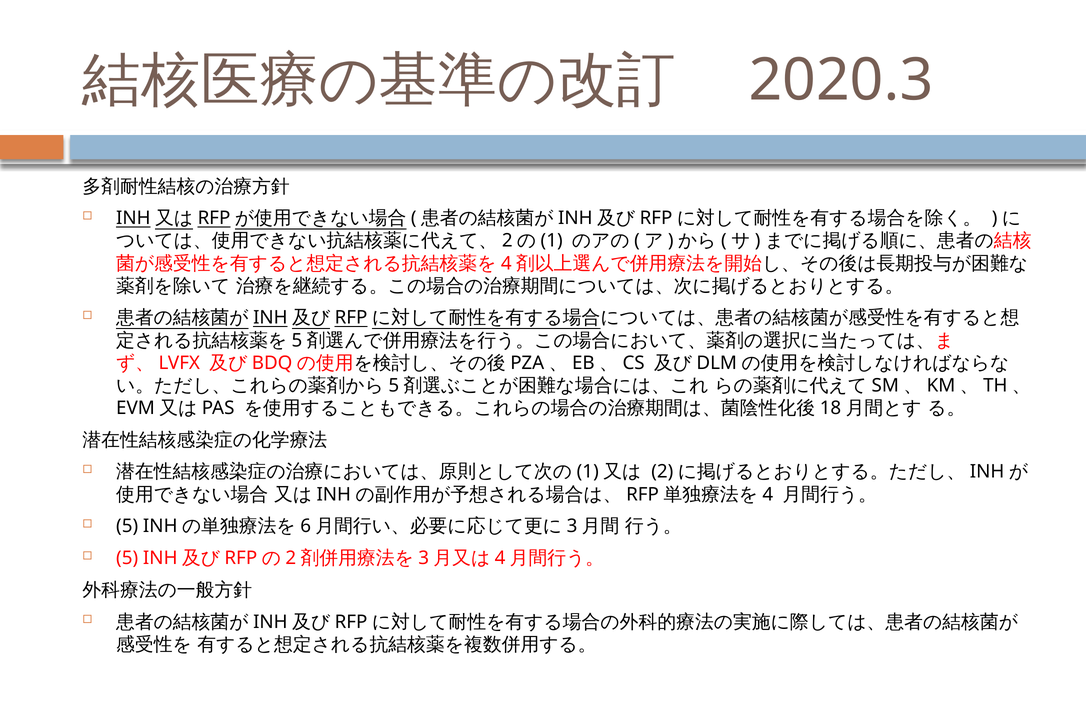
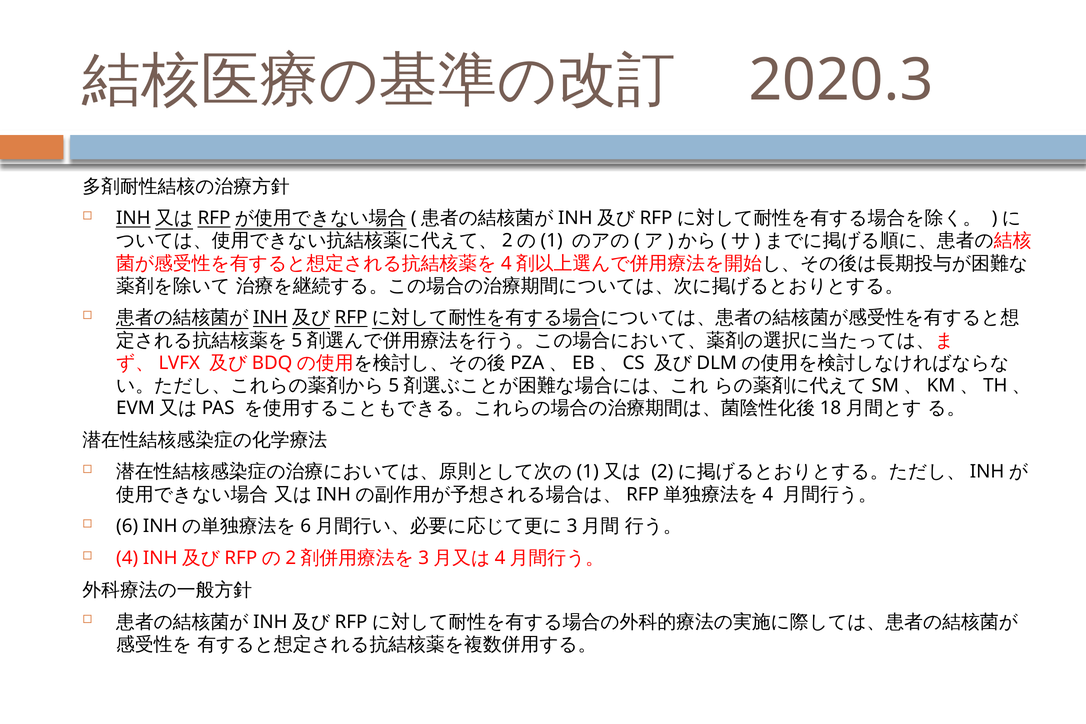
5 at (127, 526): 5 -> 6
5 at (127, 558): 5 -> 4
